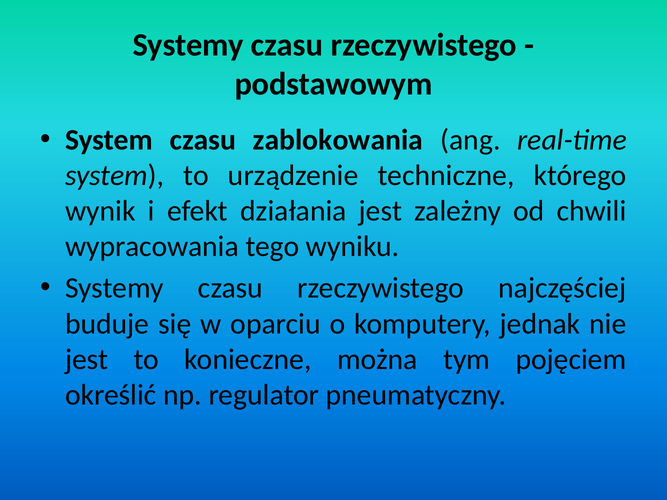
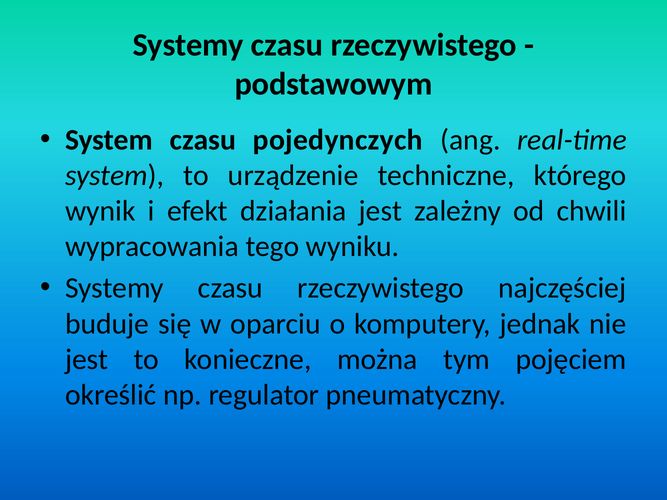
zablokowania: zablokowania -> pojedynczych
